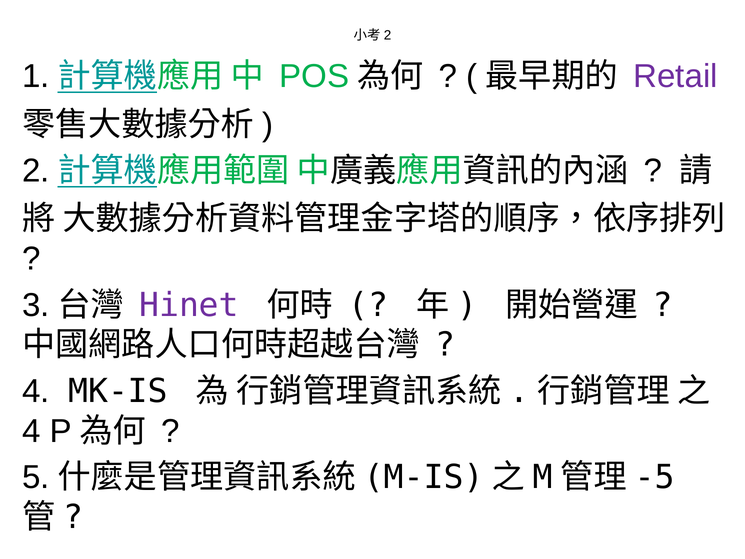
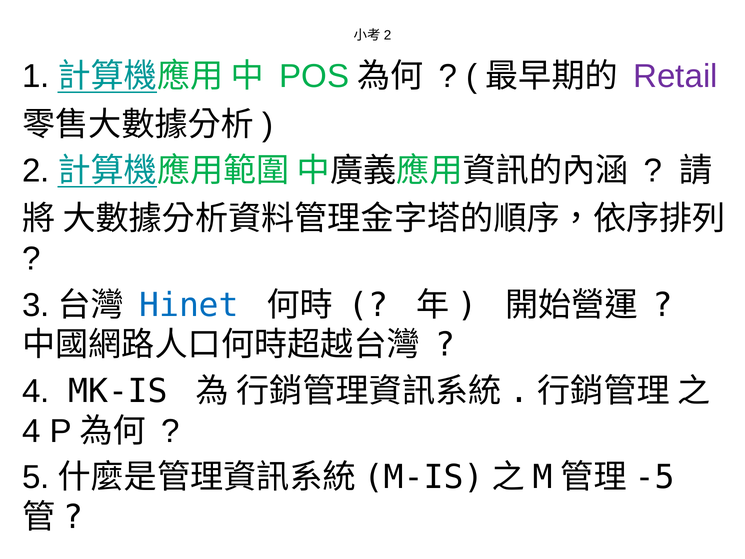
Hinet colour: purple -> blue
